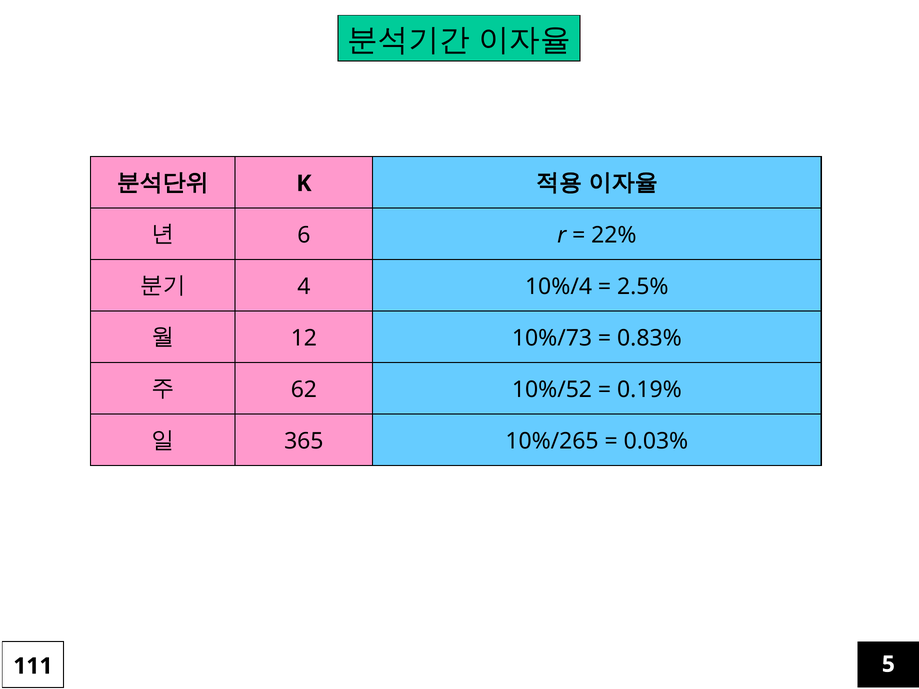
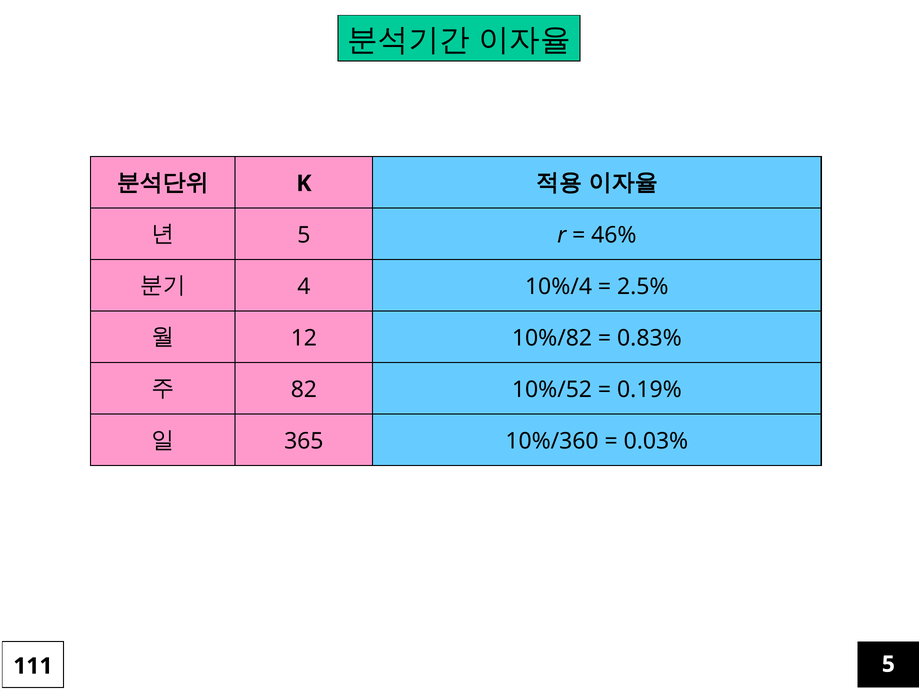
6 at (304, 235): 6 -> 5
22%: 22% -> 46%
10%/73: 10%/73 -> 10%/82
62: 62 -> 82
10%/265: 10%/265 -> 10%/360
